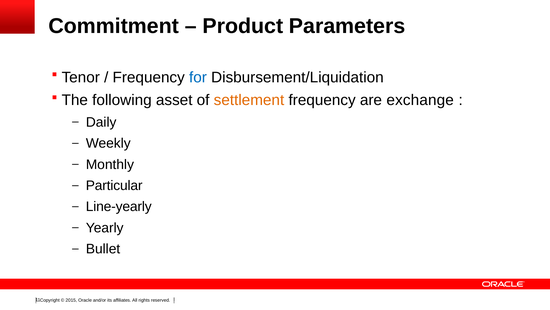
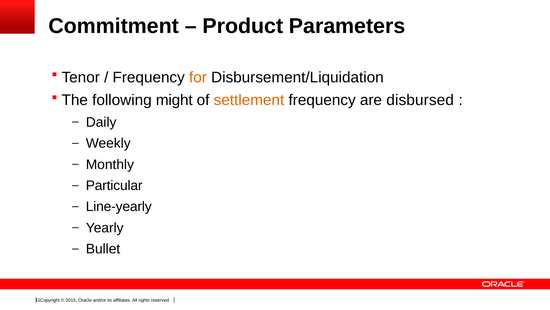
for colour: blue -> orange
asset: asset -> might
exchange: exchange -> disbursed
